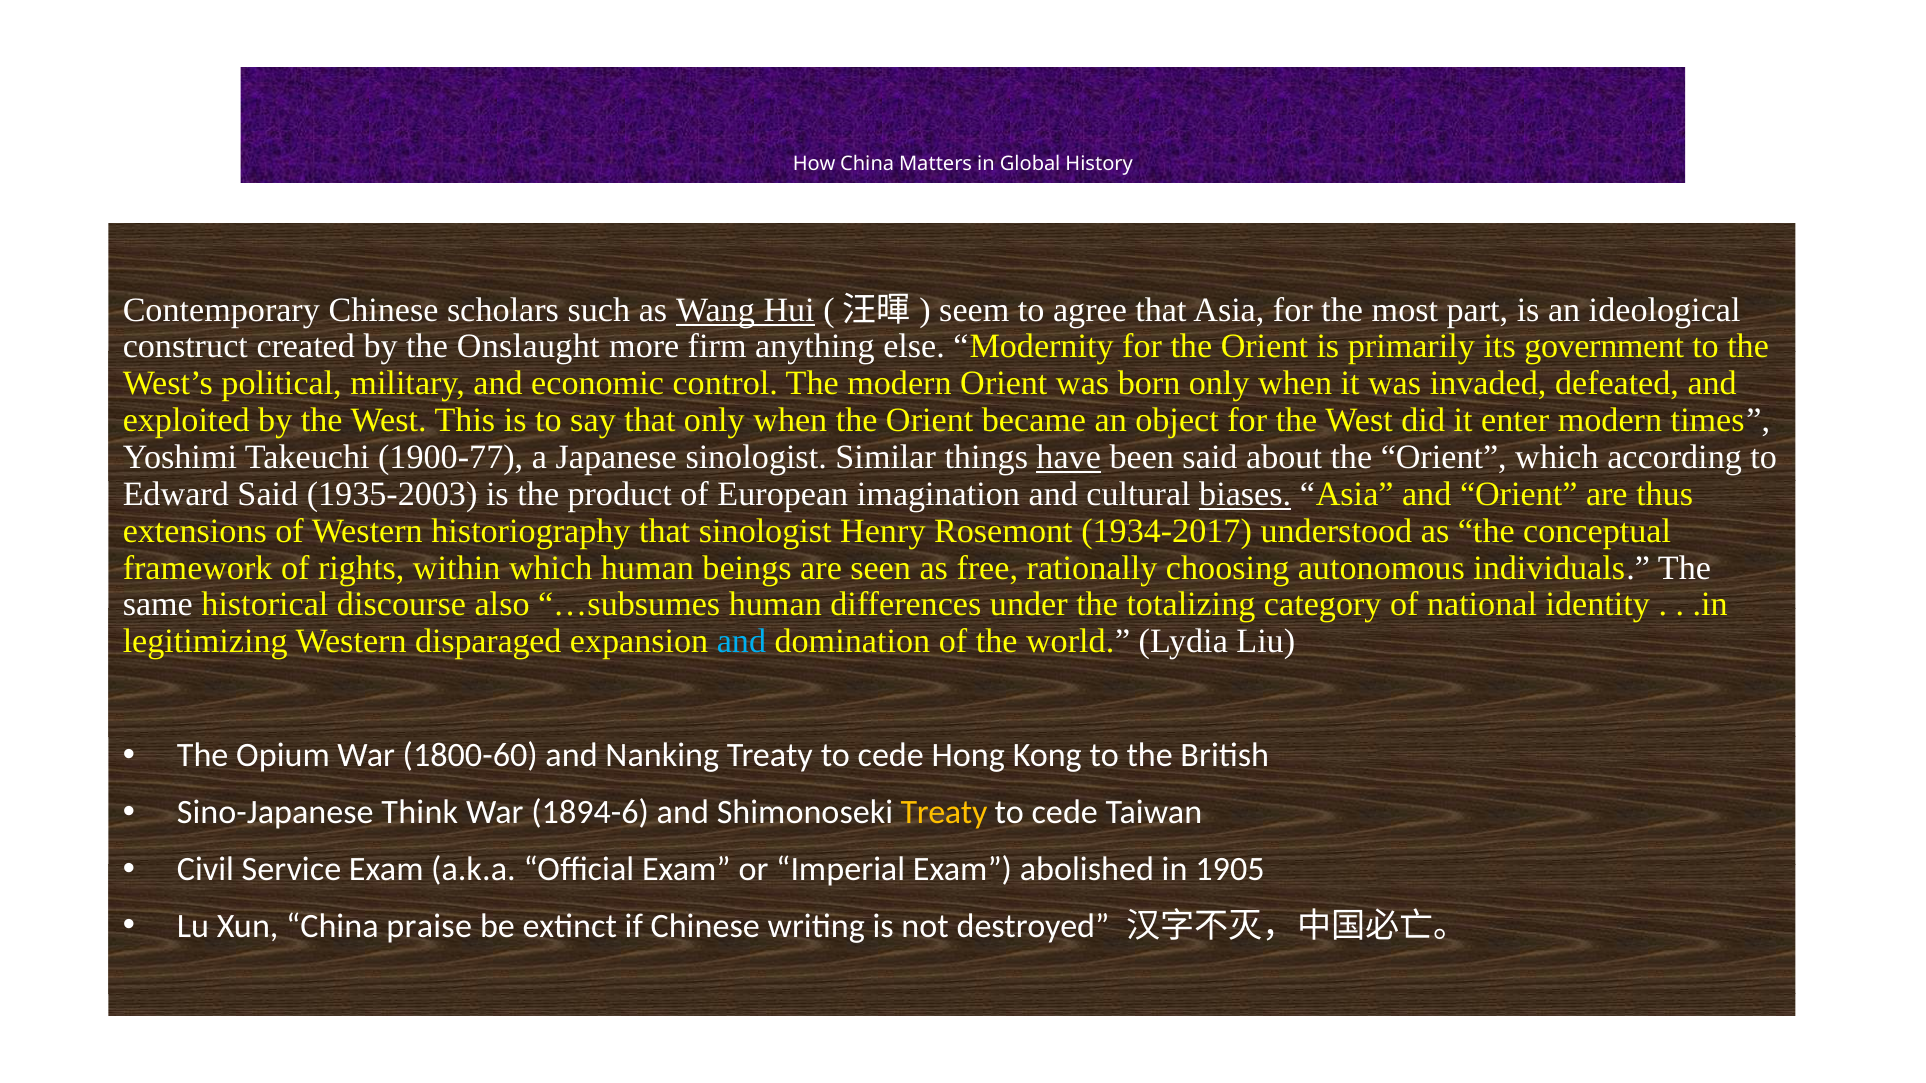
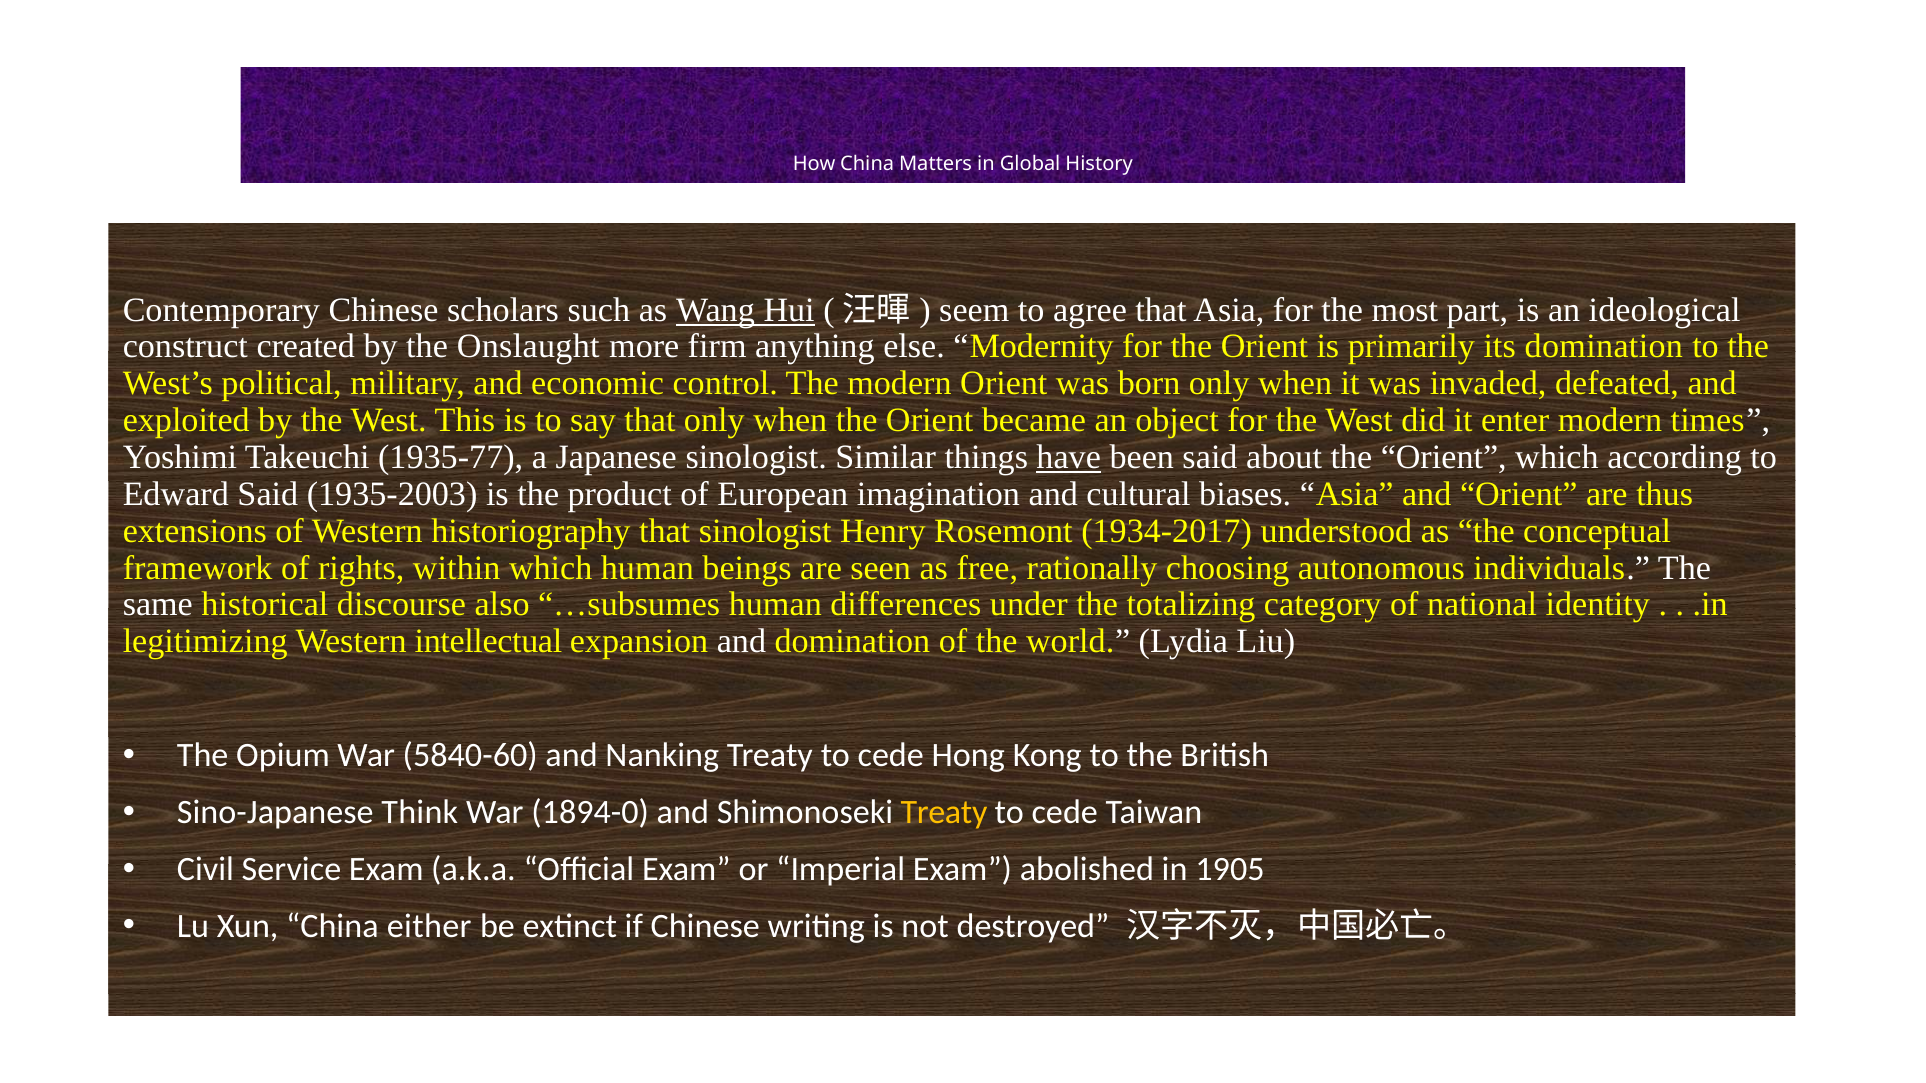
its government: government -> domination
1900-77: 1900-77 -> 1935-77
biases underline: present -> none
disparaged: disparaged -> intellectual
and at (741, 642) colour: light blue -> white
1800-60: 1800-60 -> 5840-60
1894-6: 1894-6 -> 1894-0
praise: praise -> either
